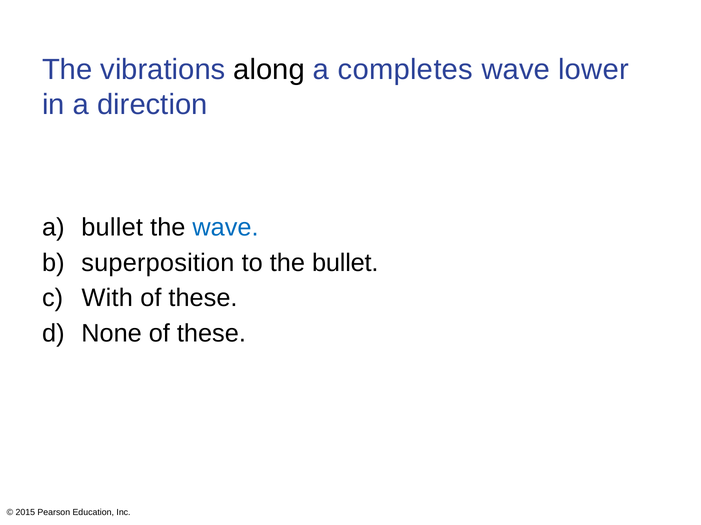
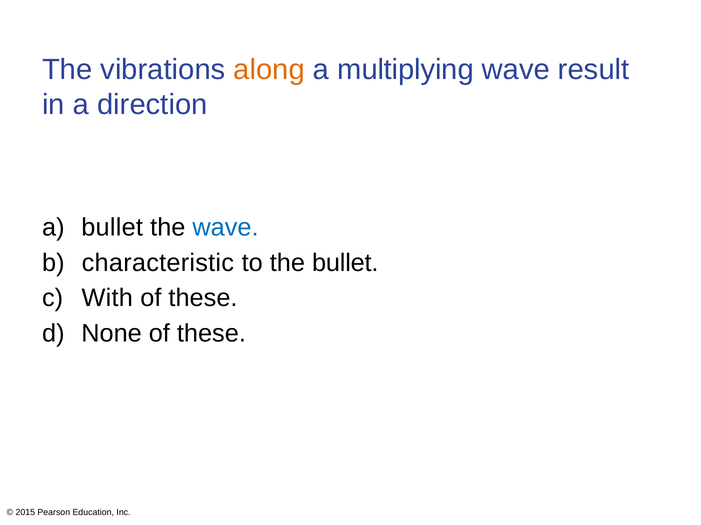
along colour: black -> orange
completes: completes -> multiplying
lower: lower -> result
superposition: superposition -> characteristic
